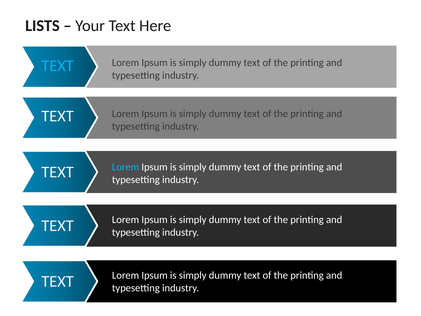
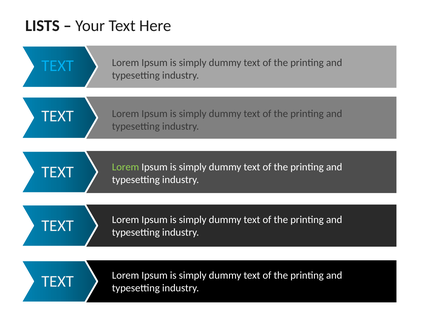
Lorem at (126, 167) colour: light blue -> light green
